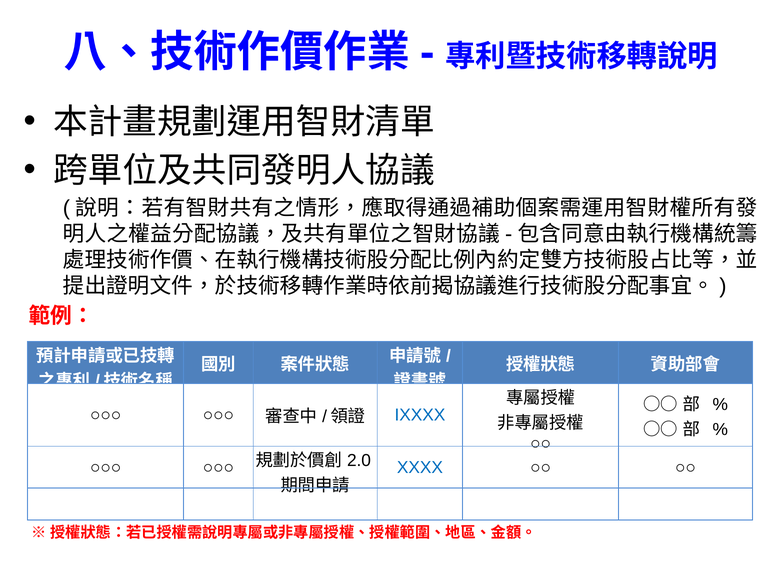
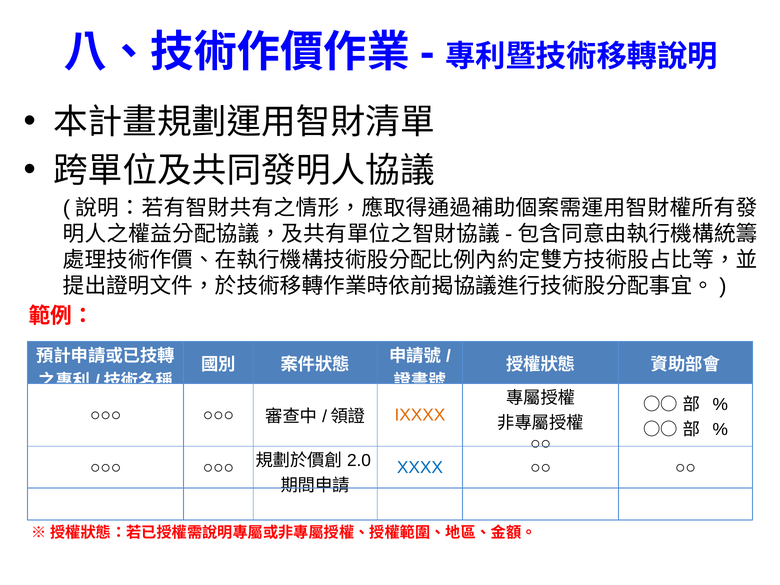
IXXXX colour: blue -> orange
